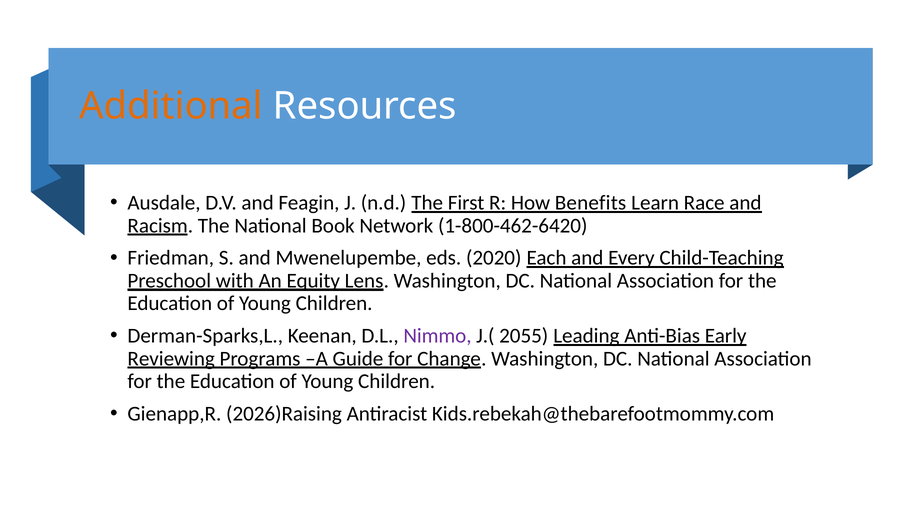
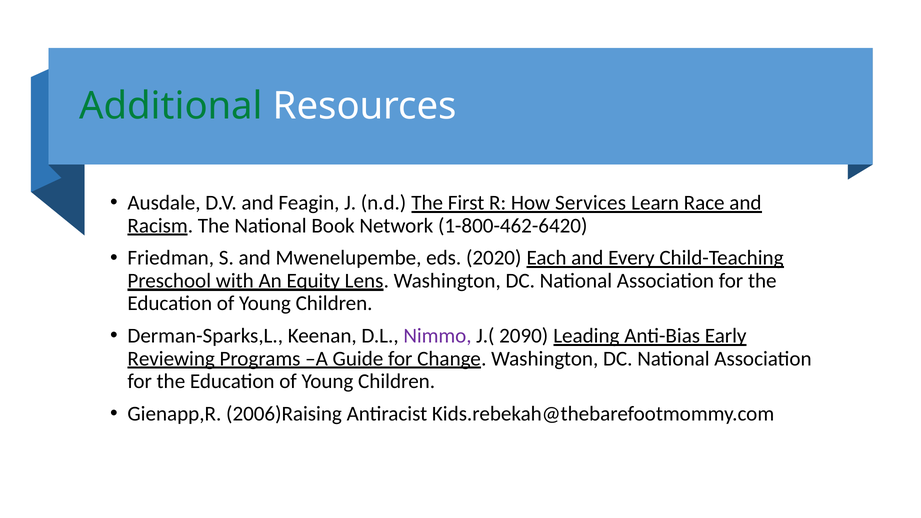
Additional colour: orange -> green
Benefits: Benefits -> Services
2055: 2055 -> 2090
2026)Raising: 2026)Raising -> 2006)Raising
